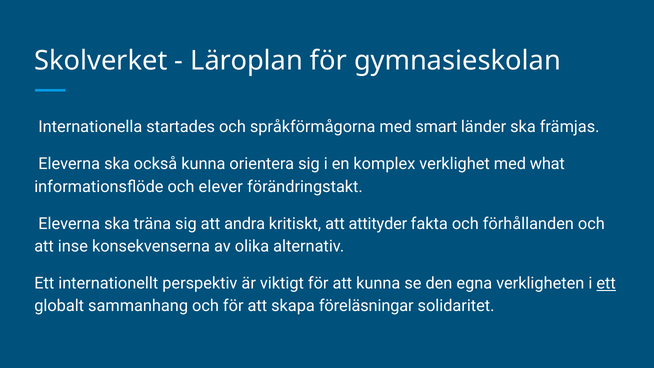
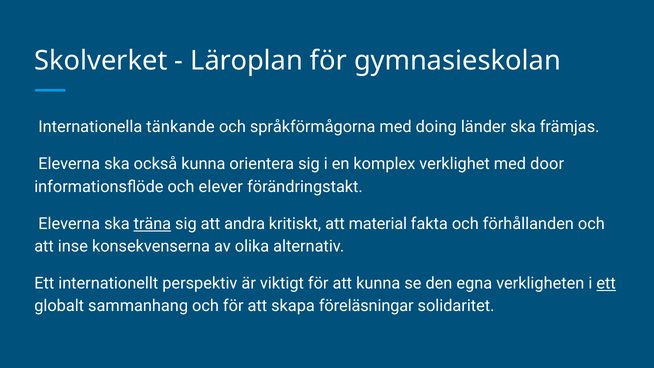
startades: startades -> tänkande
smart: smart -> doing
what: what -> door
träna underline: none -> present
attityder: attityder -> material
